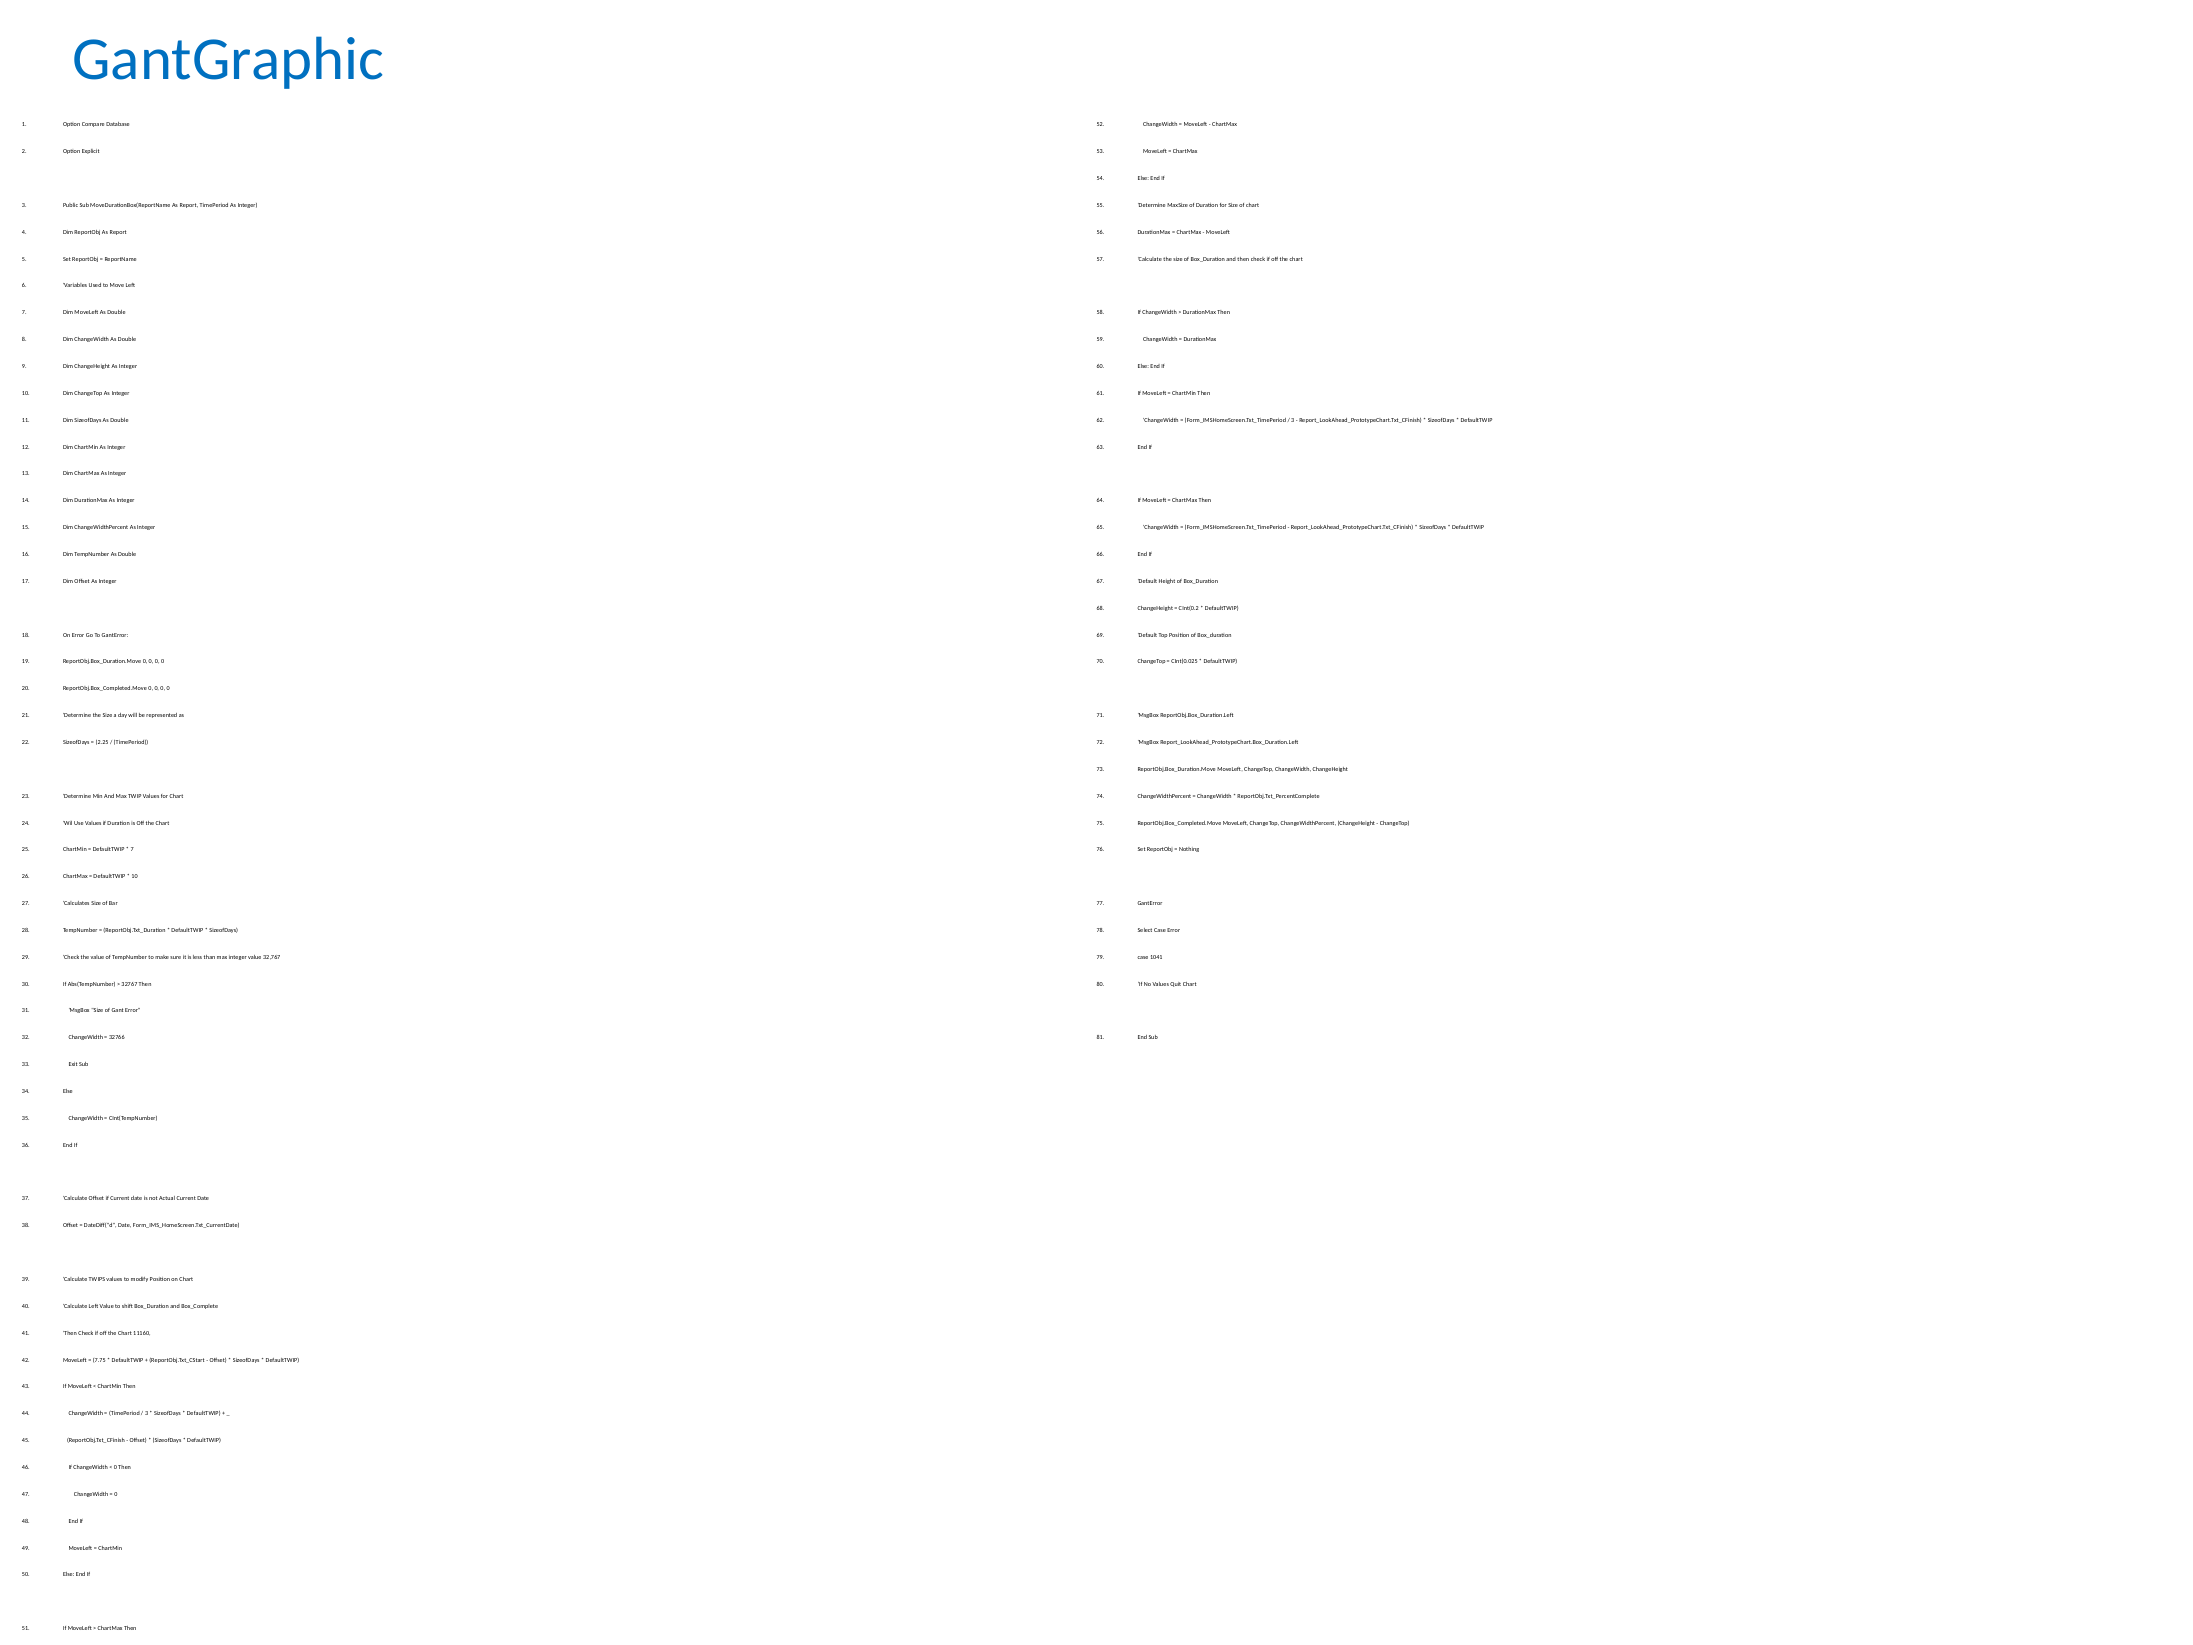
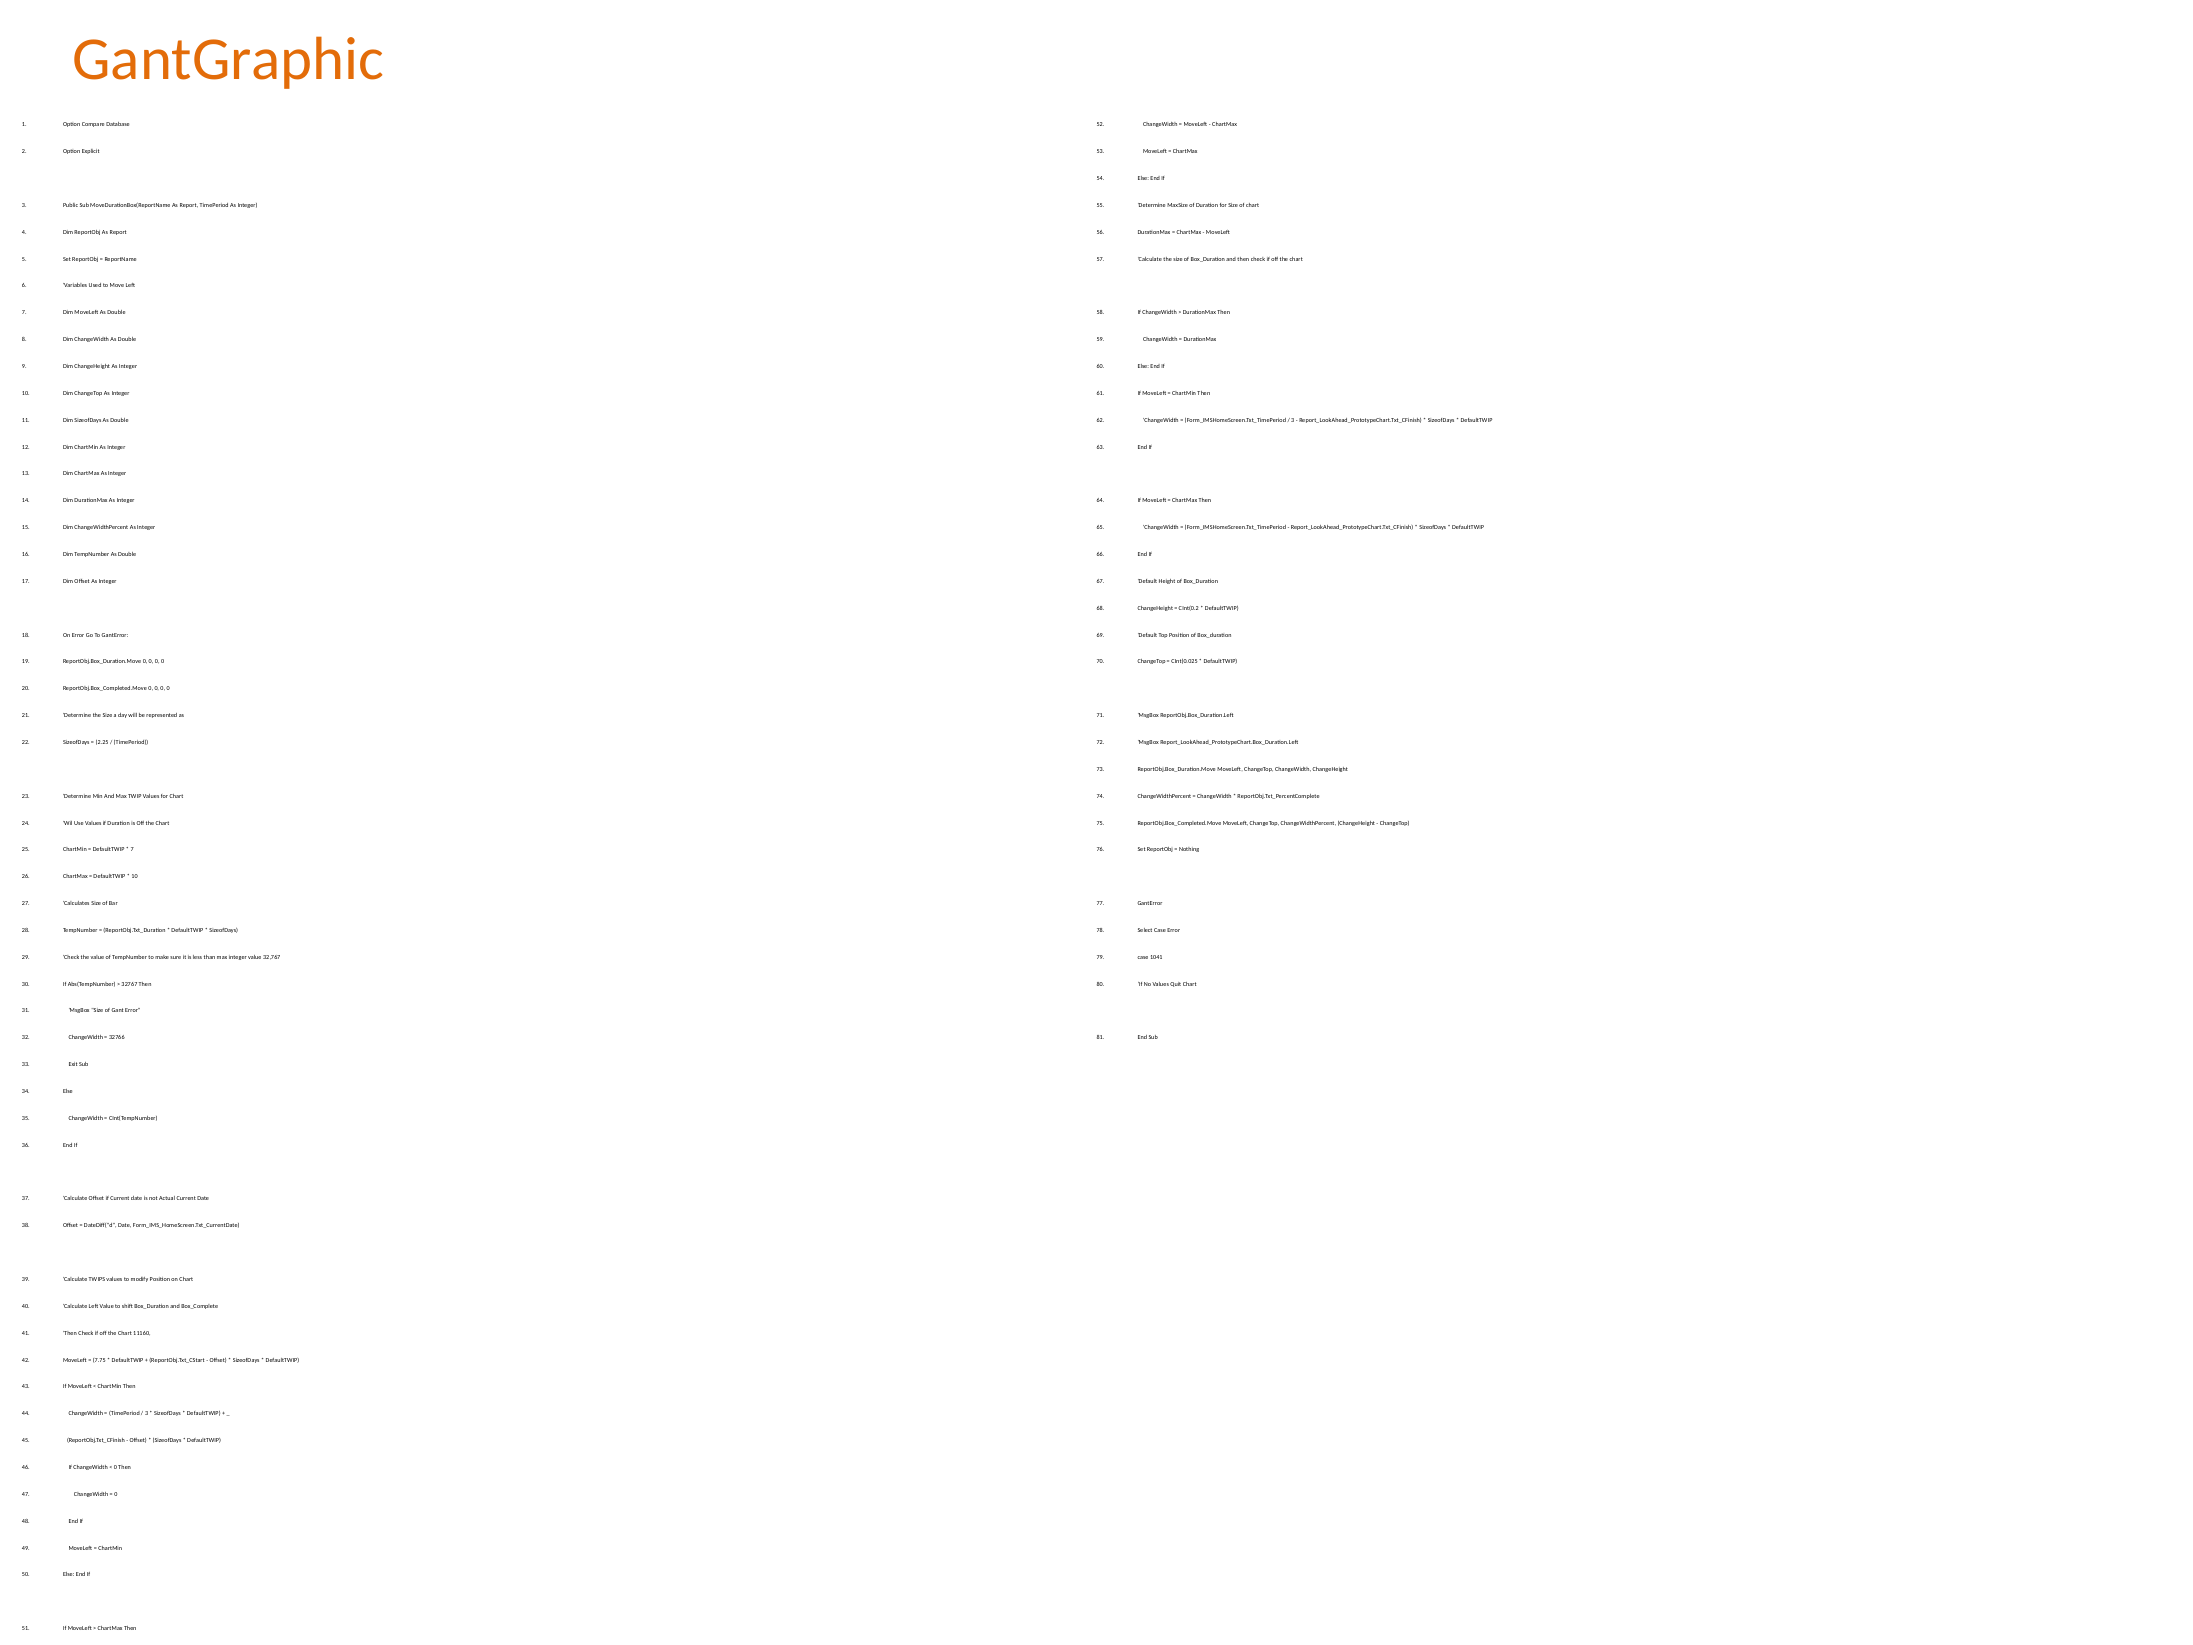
GantGraphic colour: blue -> orange
